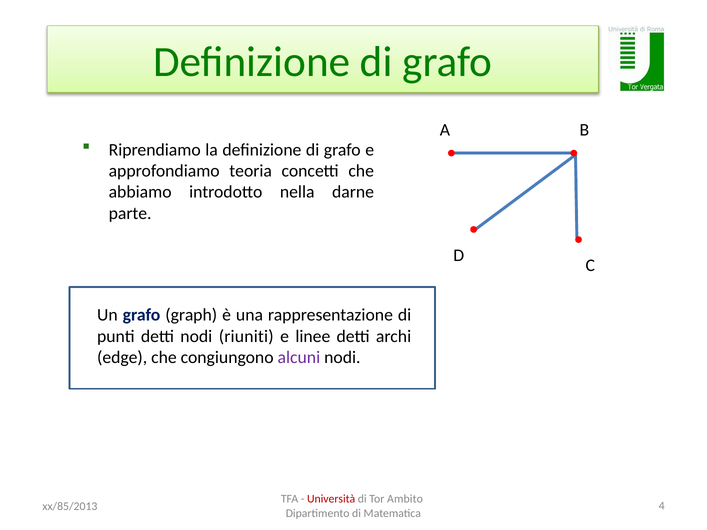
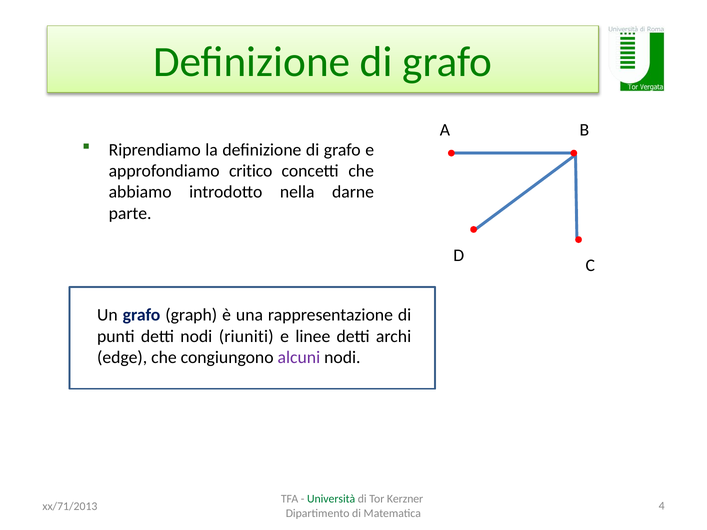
teoria: teoria -> critico
Università colour: red -> green
Ambito: Ambito -> Kerzner
xx/85/2013: xx/85/2013 -> xx/71/2013
